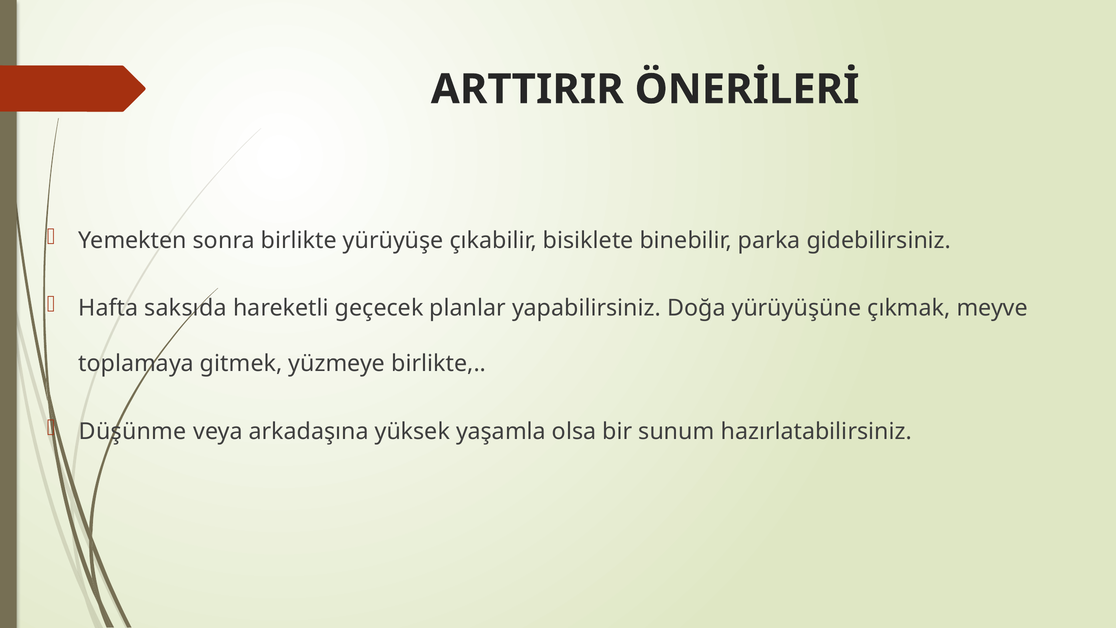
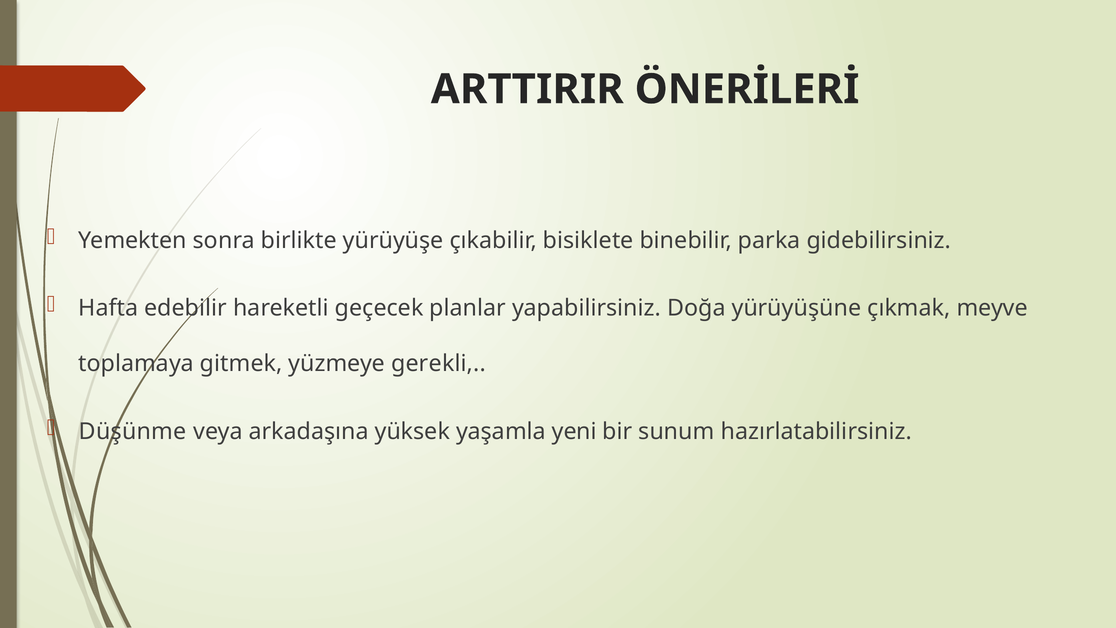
saksıda: saksıda -> edebilir
yüzmeye birlikte: birlikte -> gerekli
olsa: olsa -> yeni
